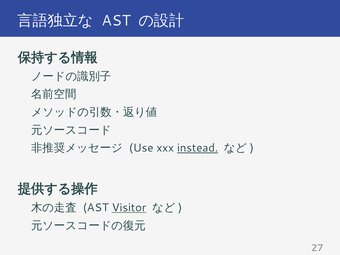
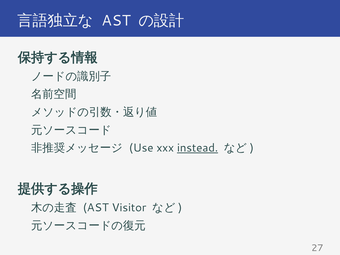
Visitor underline: present -> none
